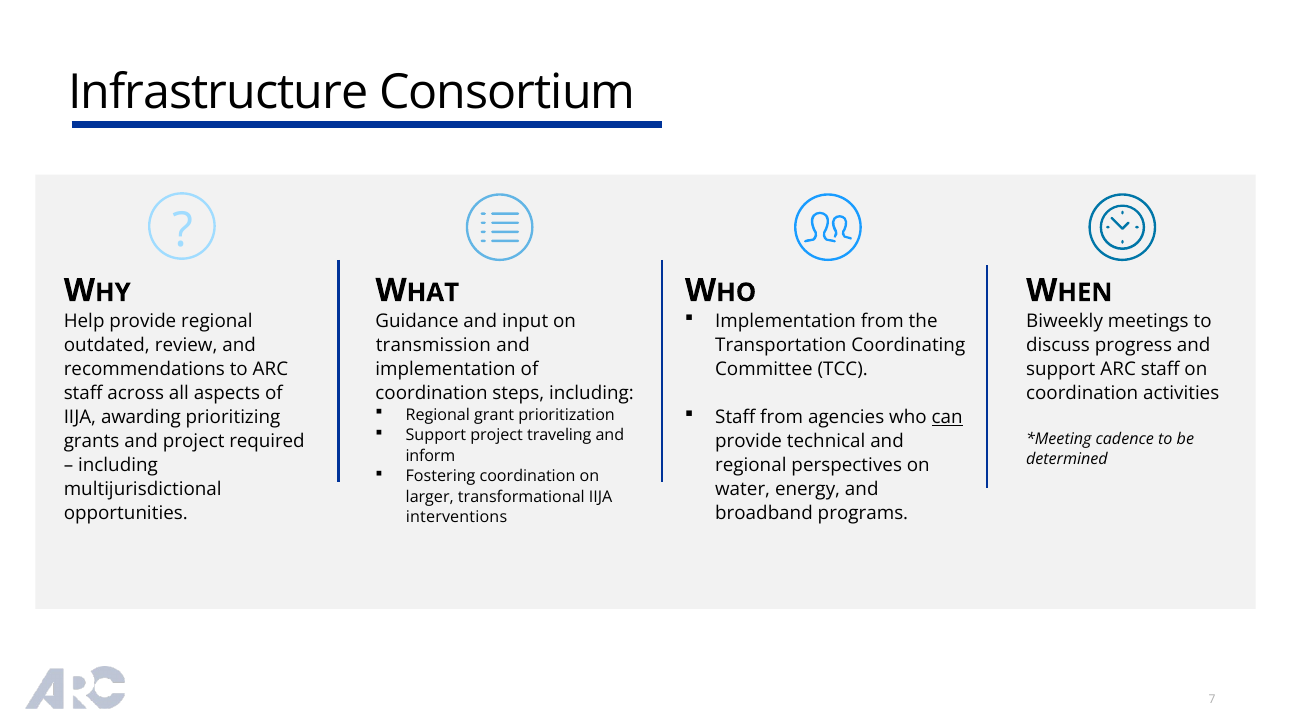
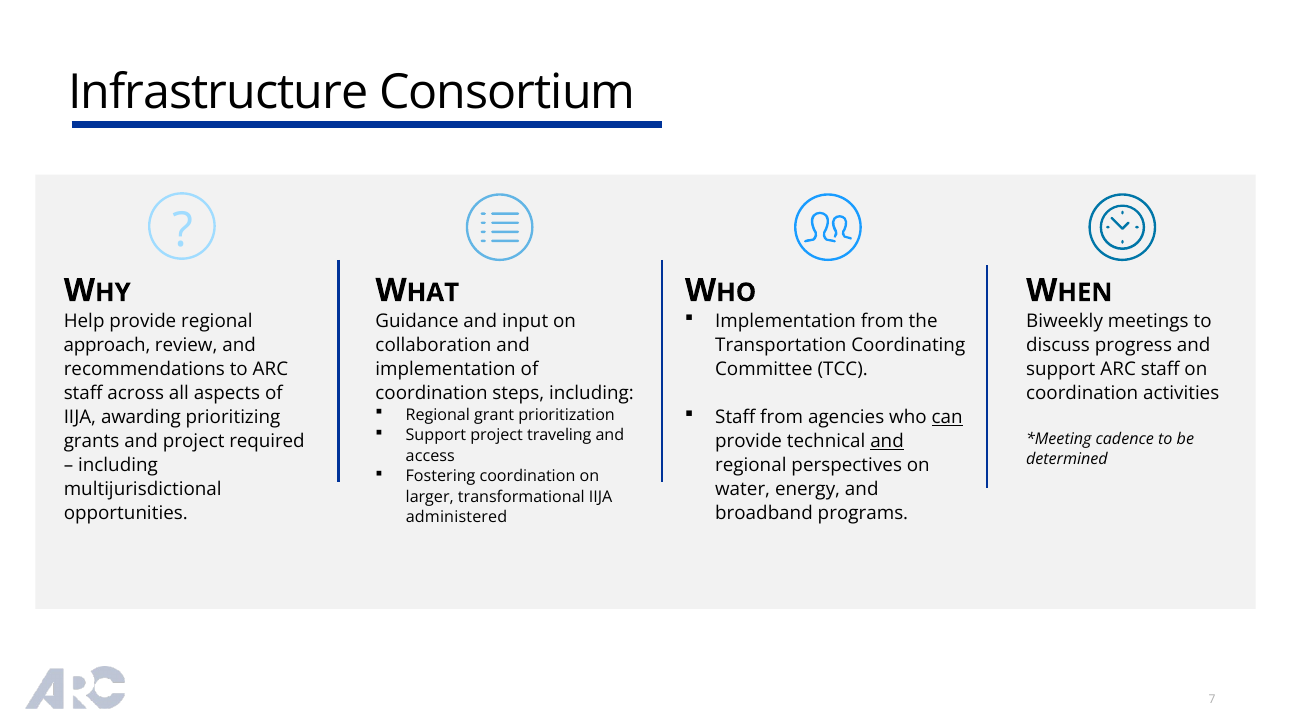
transmission: transmission -> collaboration
outdated: outdated -> approach
and at (887, 441) underline: none -> present
inform: inform -> access
interventions: interventions -> administered
